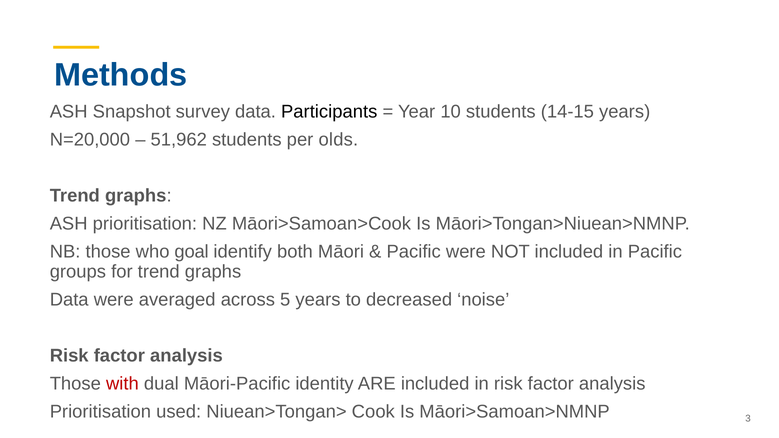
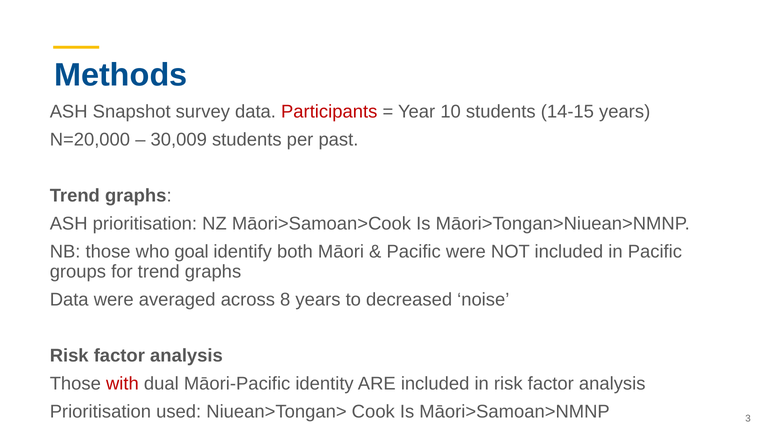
Participants colour: black -> red
51,962: 51,962 -> 30,009
olds: olds -> past
5: 5 -> 8
